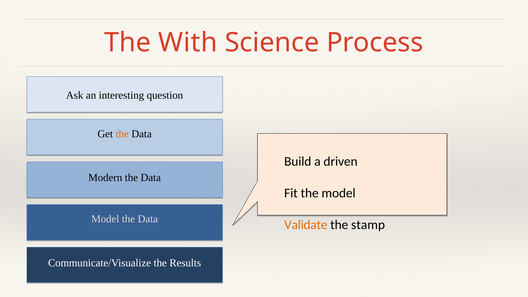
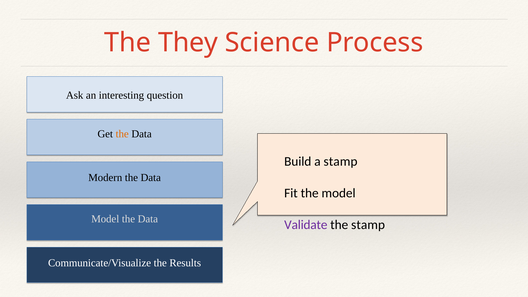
With: With -> They
a driven: driven -> stamp
Validate colour: orange -> purple
